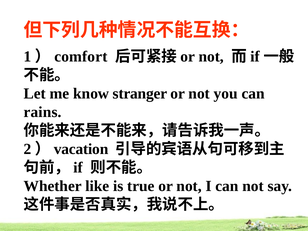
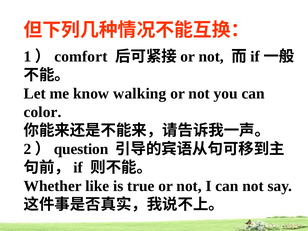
stranger: stranger -> walking
rains: rains -> color
vacation: vacation -> question
